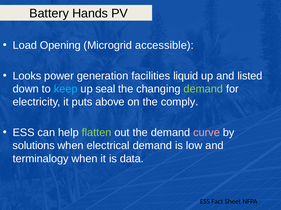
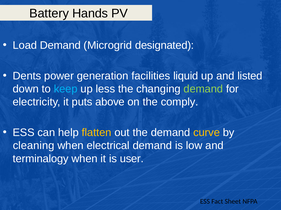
Load Opening: Opening -> Demand
accessible: accessible -> designated
Looks: Looks -> Dents
seal: seal -> less
flatten colour: light green -> yellow
curve colour: pink -> yellow
solutions: solutions -> cleaning
data: data -> user
